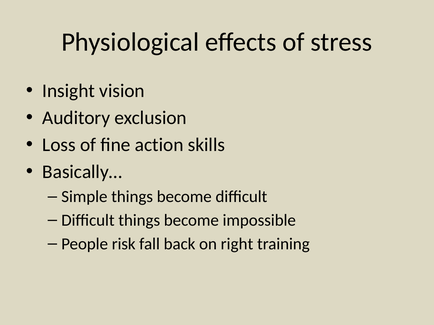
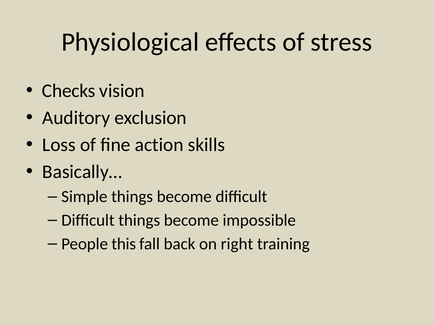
Insight: Insight -> Checks
risk: risk -> this
